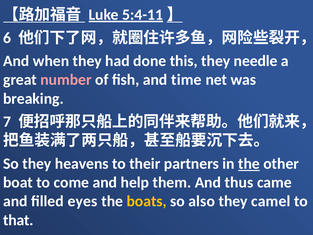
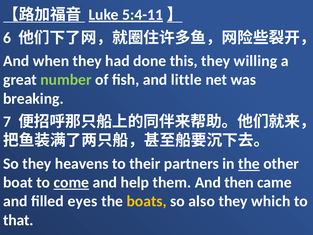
needle: needle -> willing
number colour: pink -> light green
time: time -> little
come underline: none -> present
thus: thus -> then
camel: camel -> which
